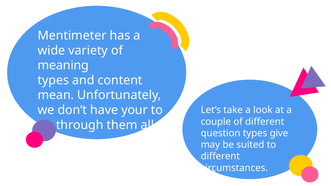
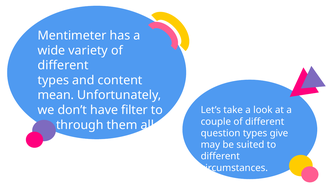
meaning at (63, 65): meaning -> different
your: your -> filter
